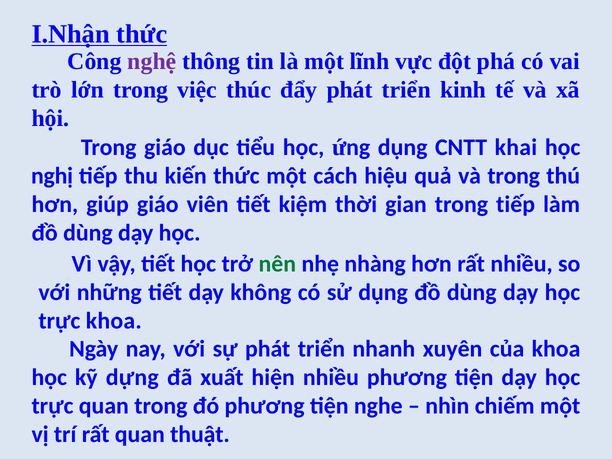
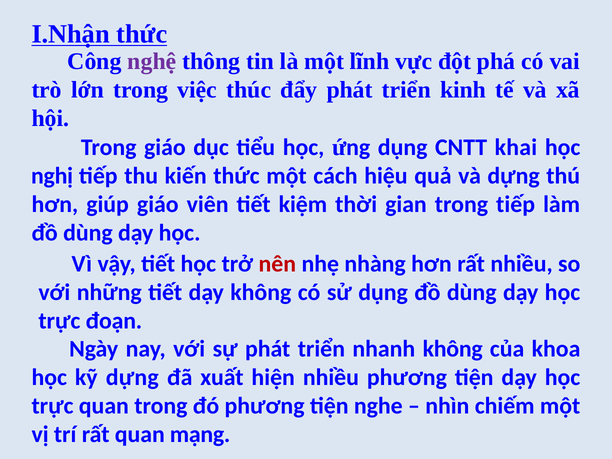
và trong: trong -> dựng
nên colour: green -> red
trực khoa: khoa -> đoạn
nhanh xuyên: xuyên -> không
thuật: thuật -> mạng
